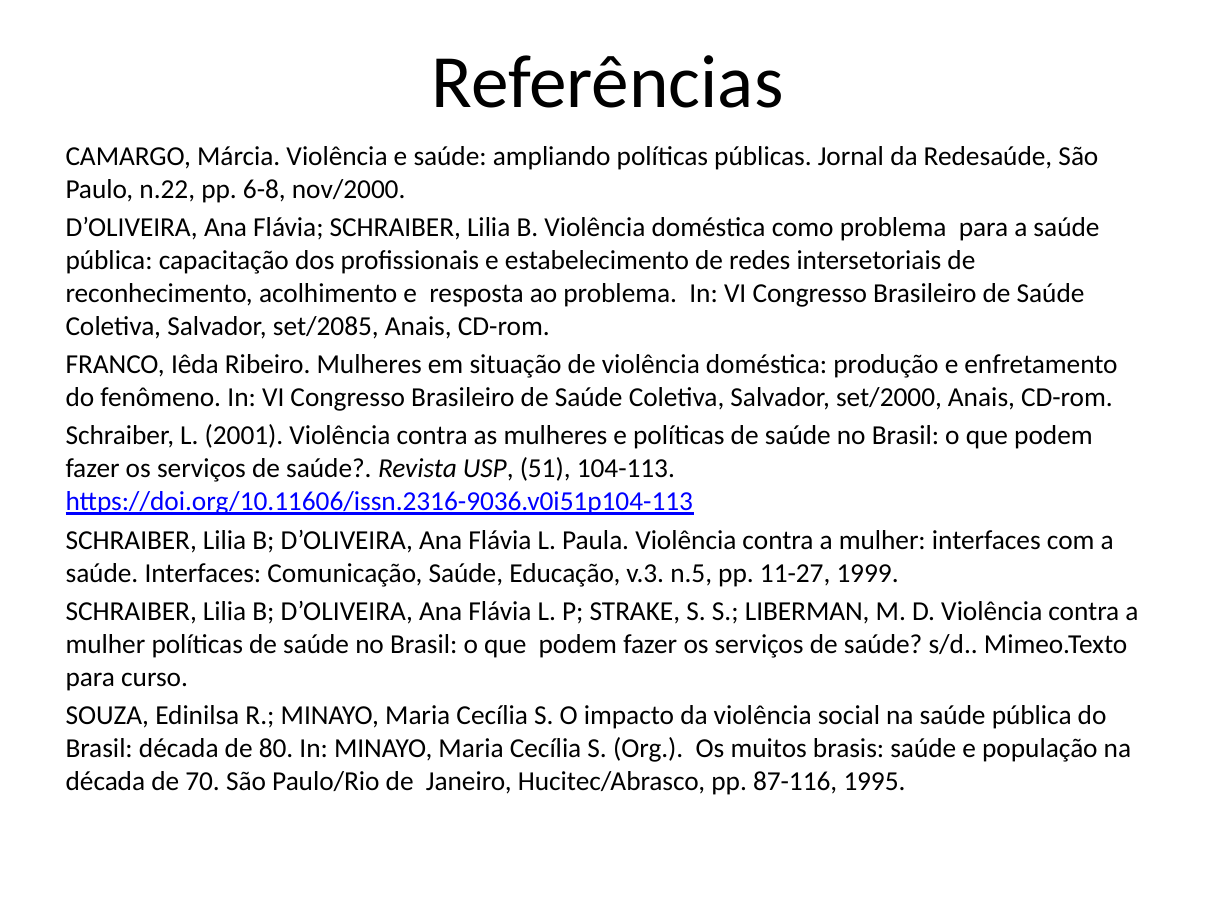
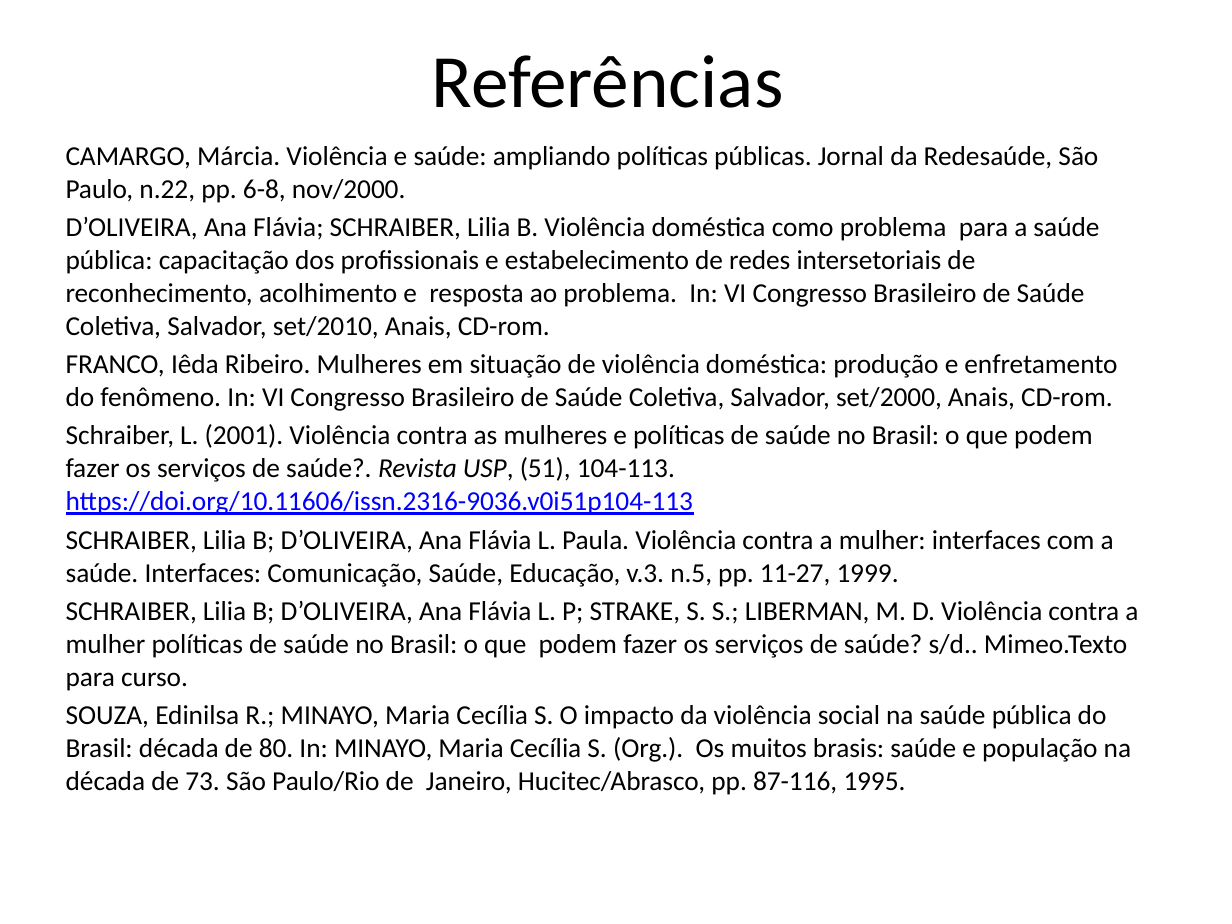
set/2085: set/2085 -> set/2010
70: 70 -> 73
